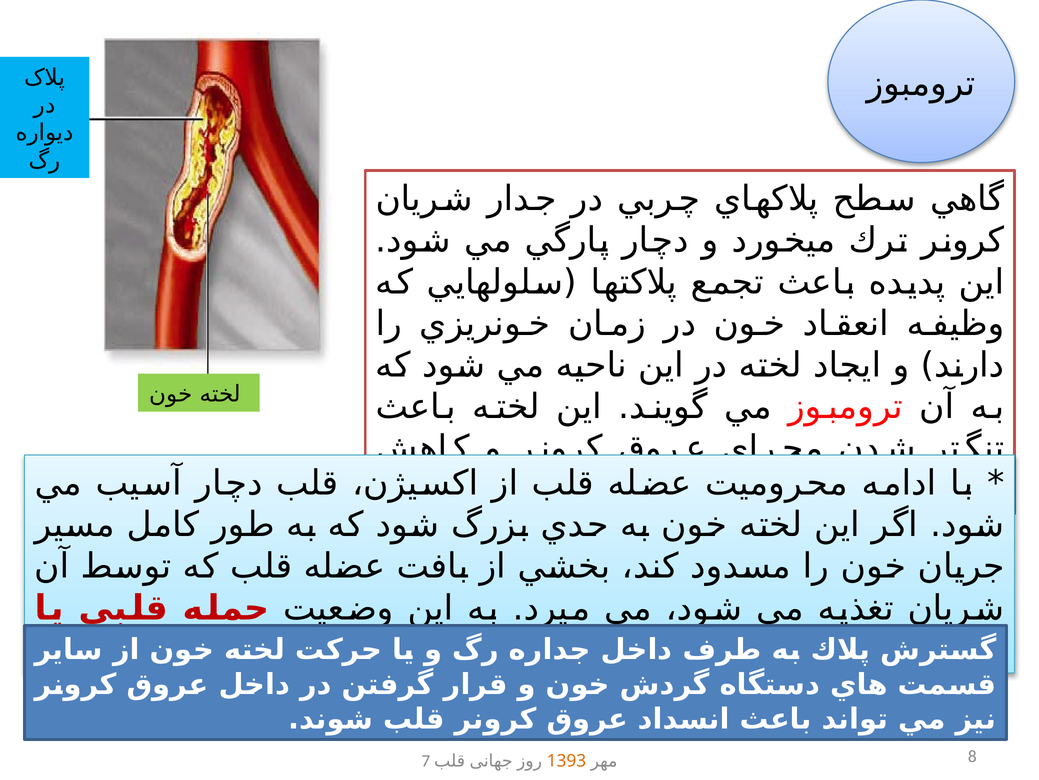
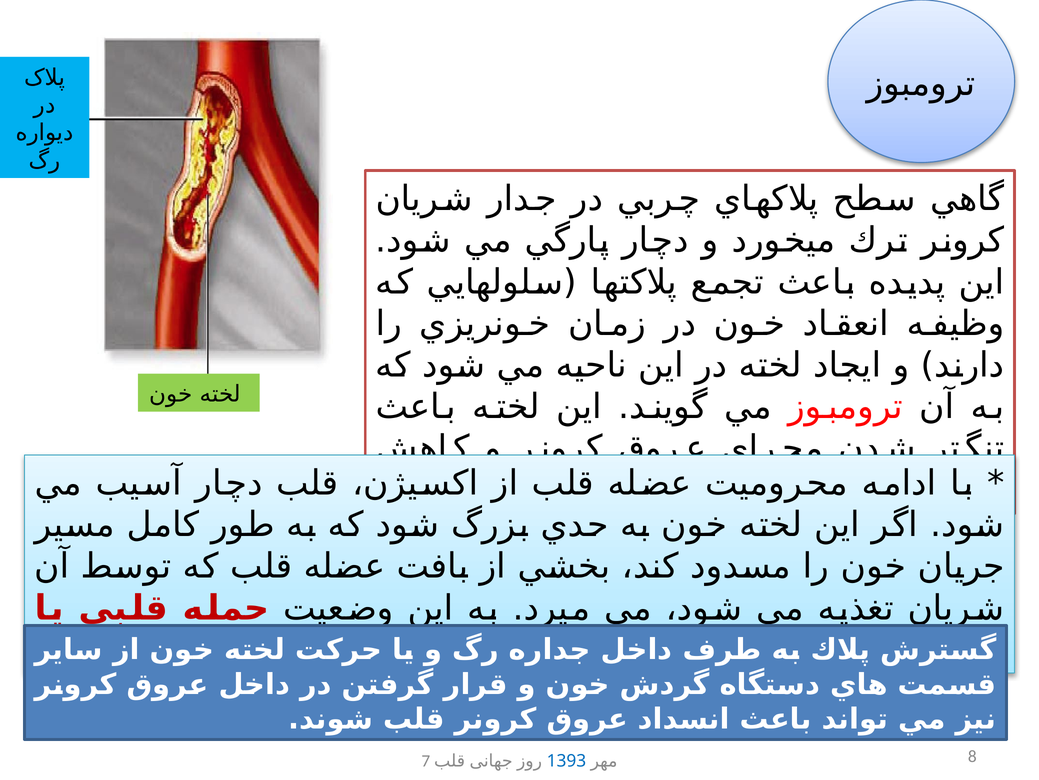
1393 colour: orange -> blue
